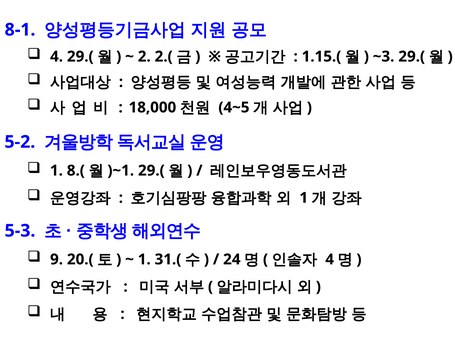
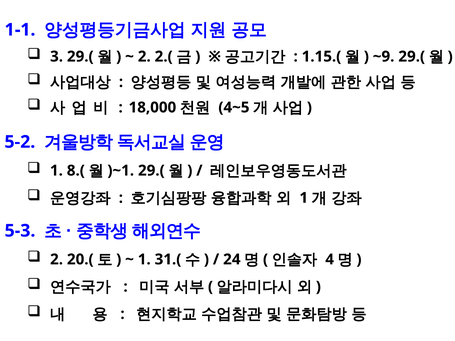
8-1: 8-1 -> 1-1
4 at (57, 57): 4 -> 3
~3: ~3 -> ~9
9 at (57, 260): 9 -> 2
